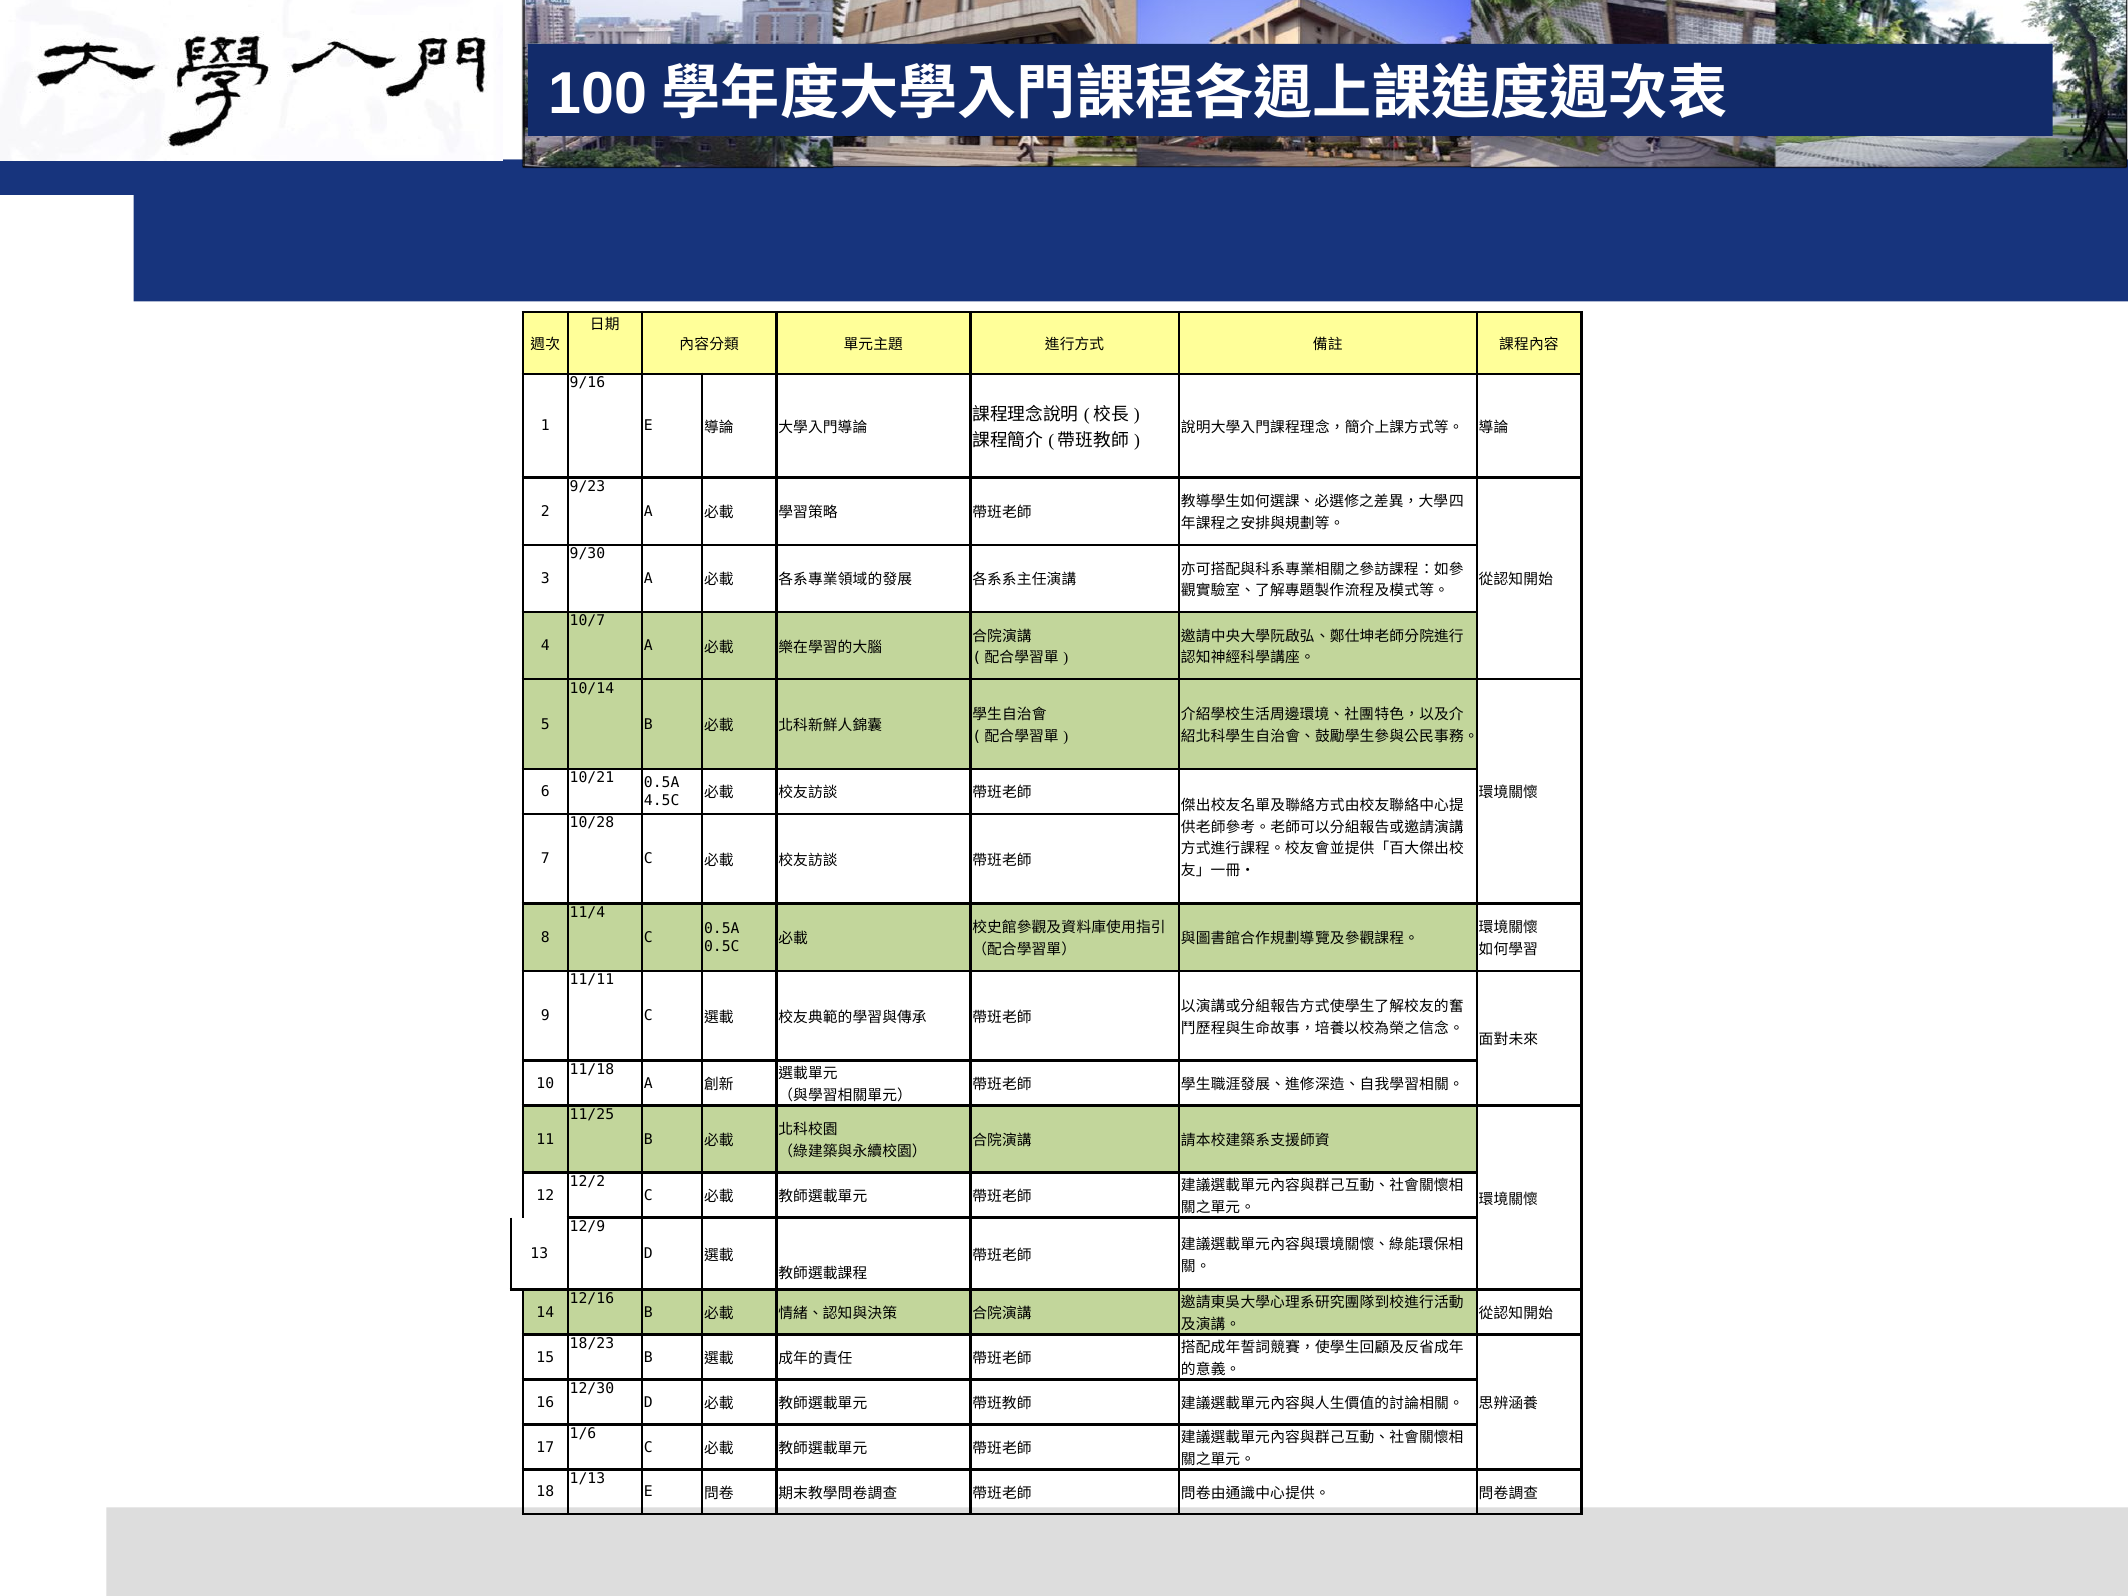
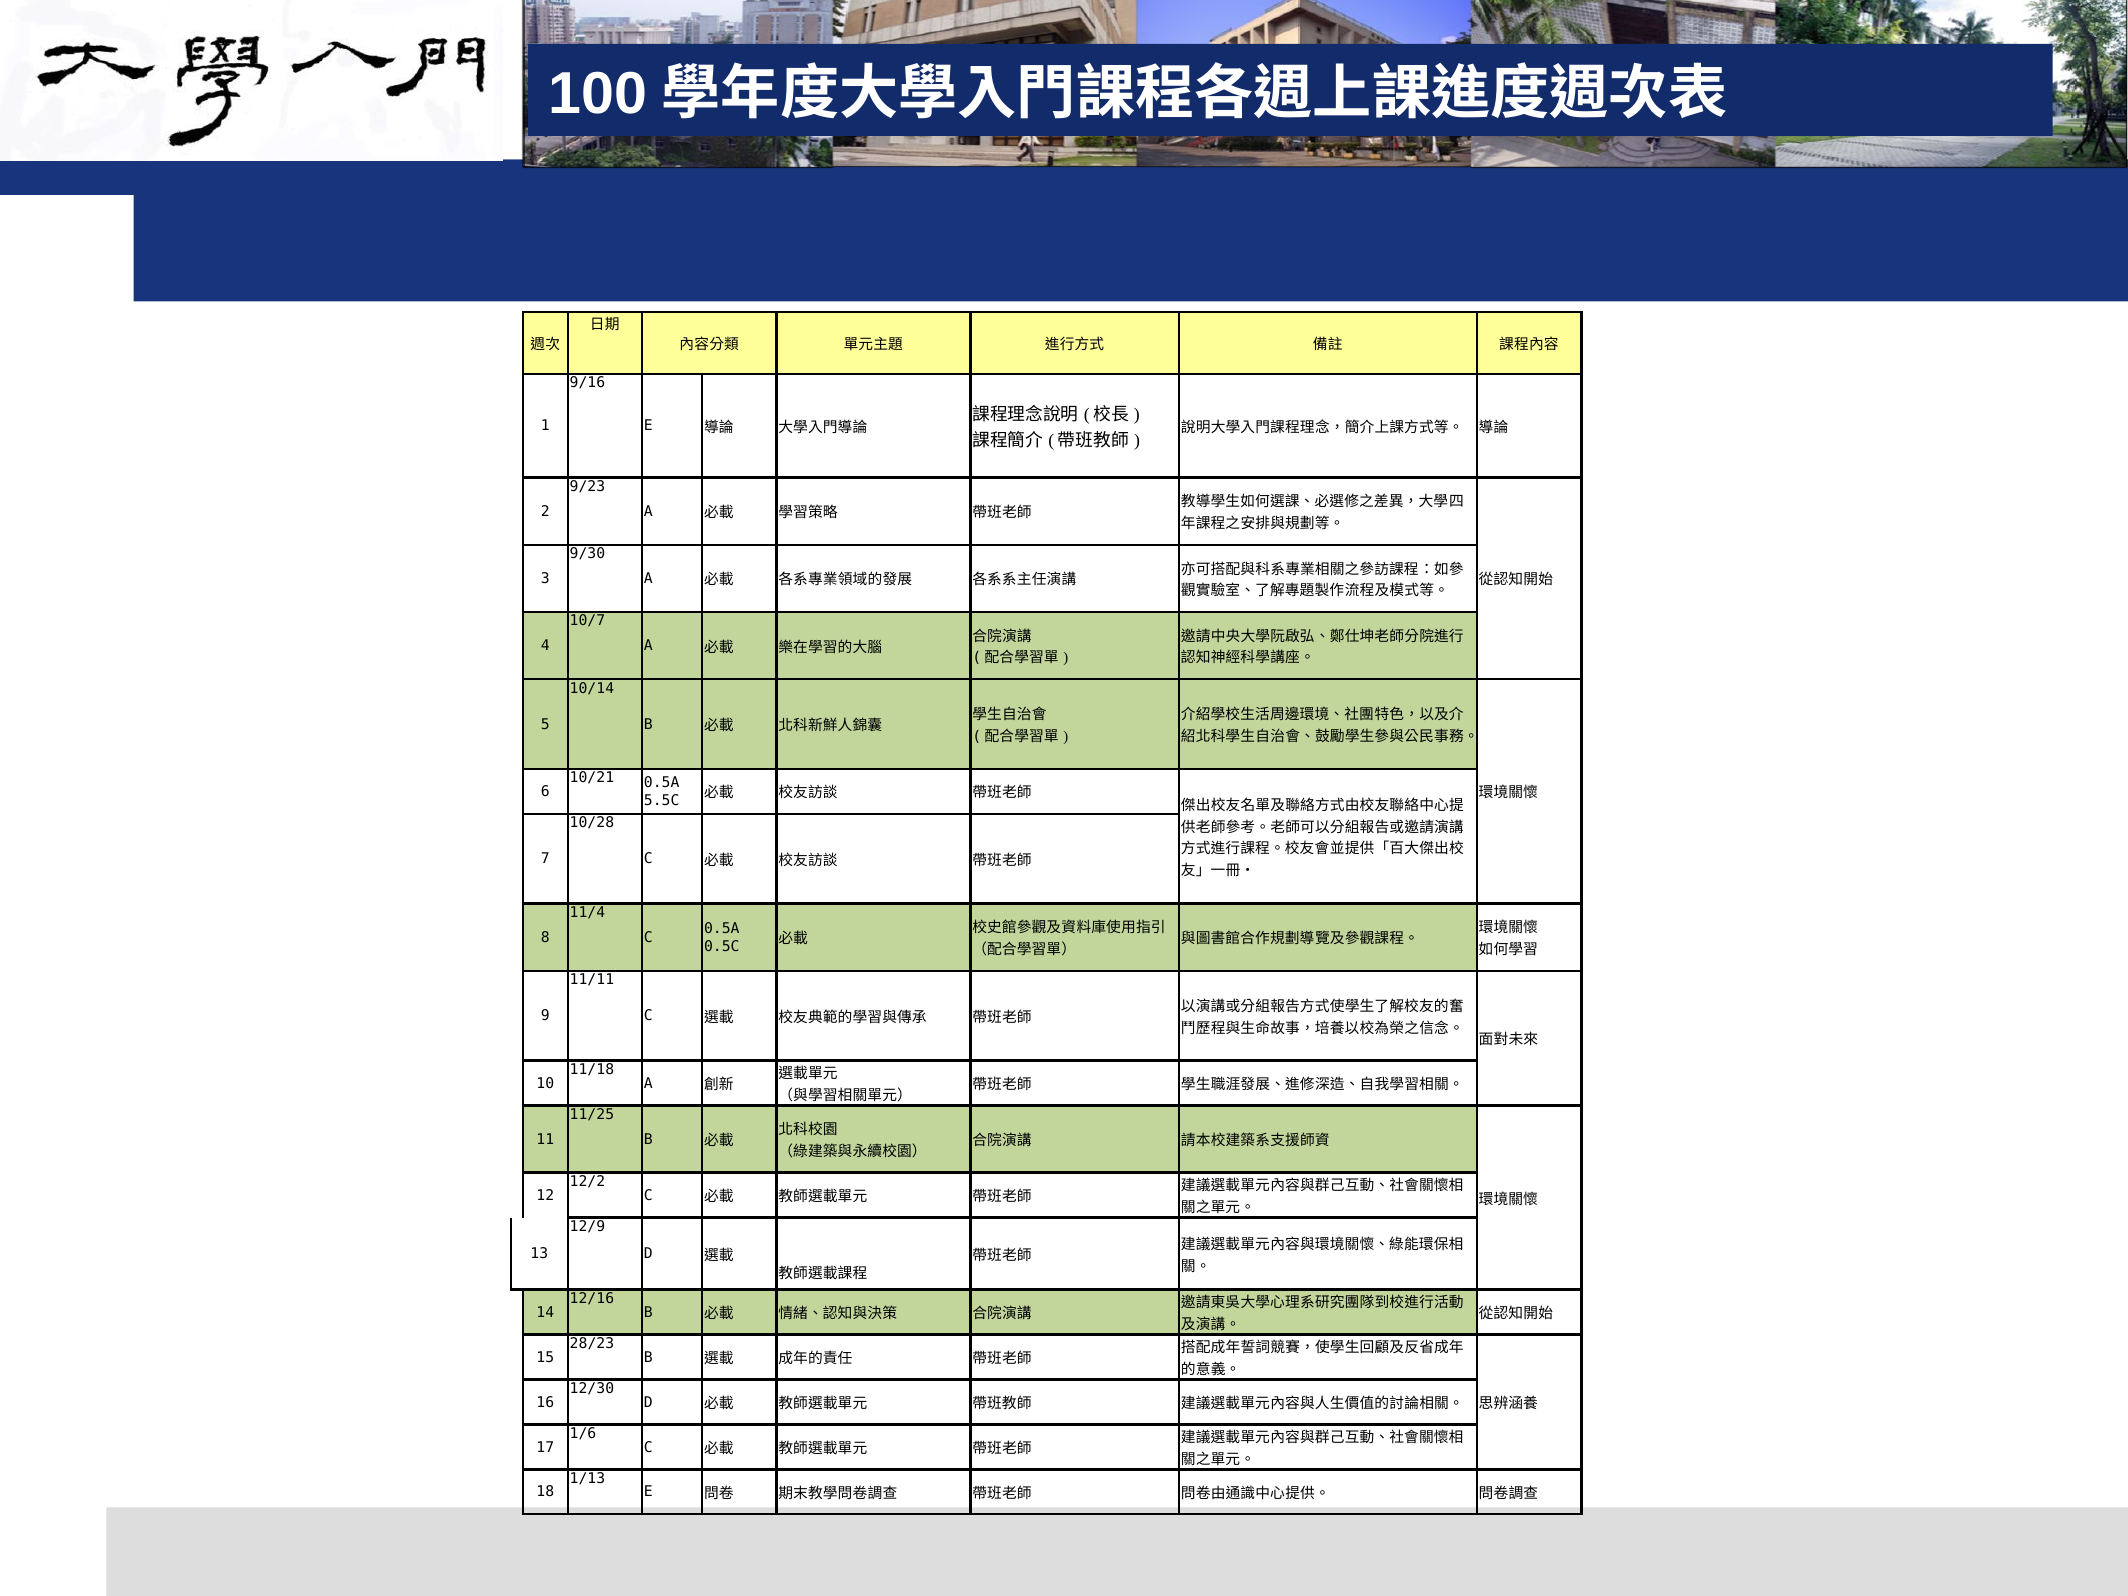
4.5C: 4.5C -> 5.5C
18/23: 18/23 -> 28/23
